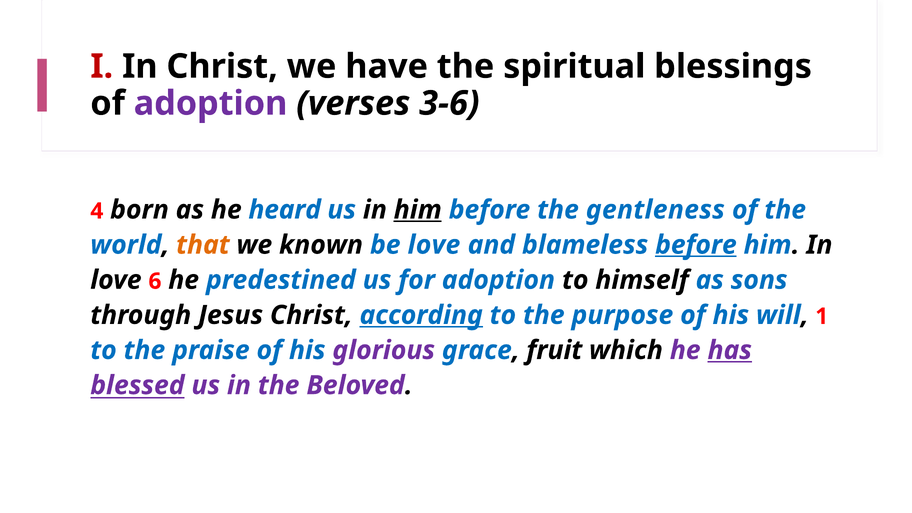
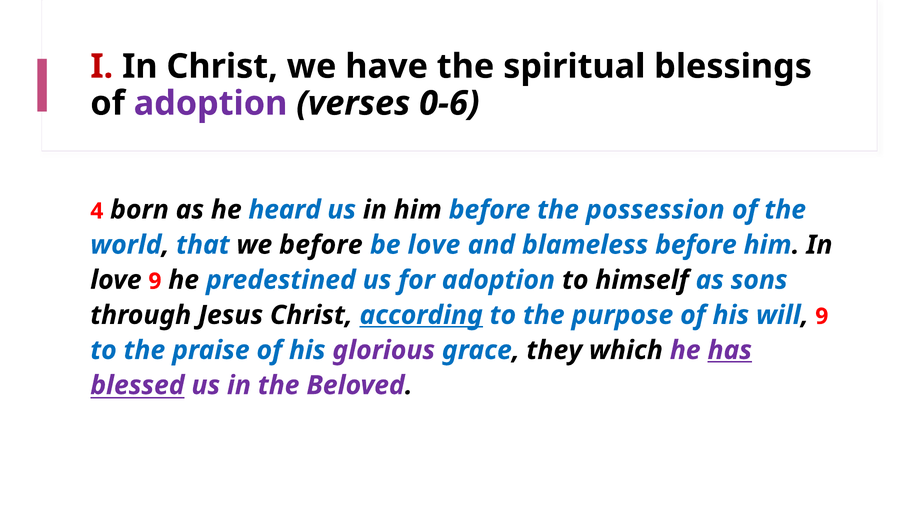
3-6: 3-6 -> 0-6
him at (418, 210) underline: present -> none
gentleness: gentleness -> possession
that colour: orange -> blue
we known: known -> before
before at (696, 245) underline: present -> none
love 6: 6 -> 9
will 1: 1 -> 9
fruit: fruit -> they
